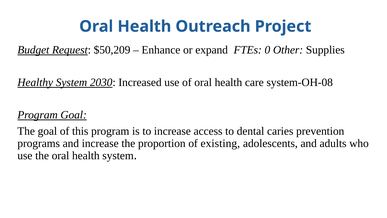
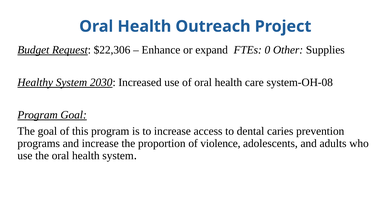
$50,209: $50,209 -> $22,306
existing: existing -> violence
